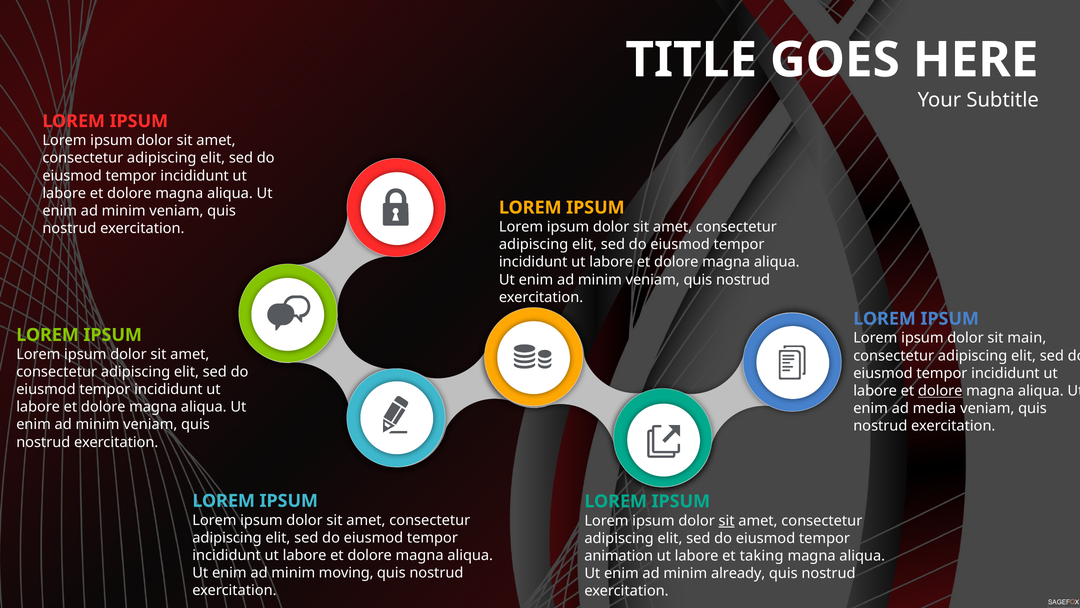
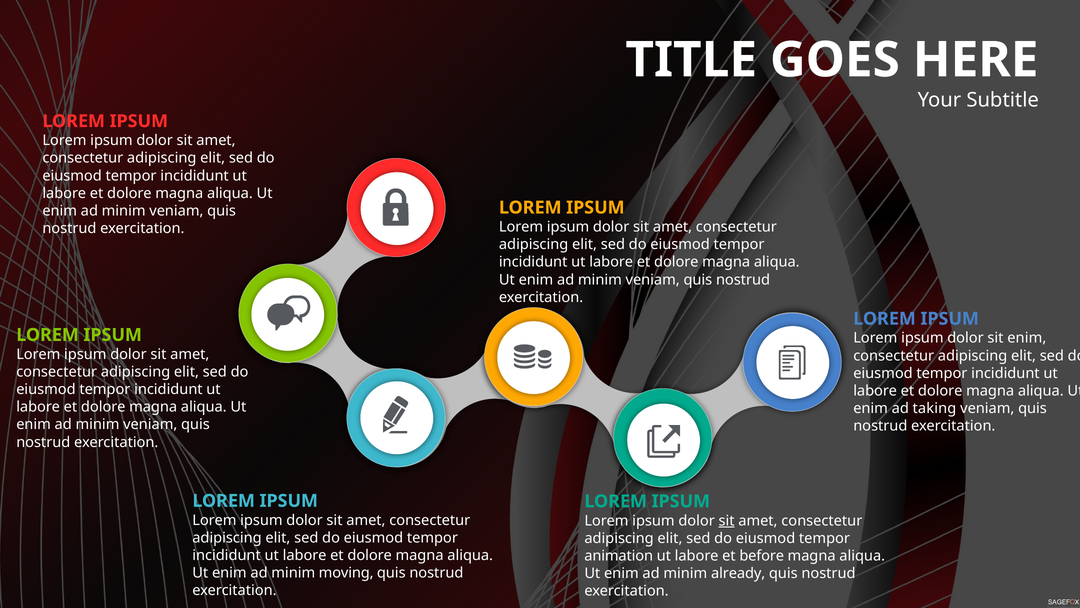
sit main: main -> enim
dolore at (940, 391) underline: present -> none
media: media -> taking
taking: taking -> before
